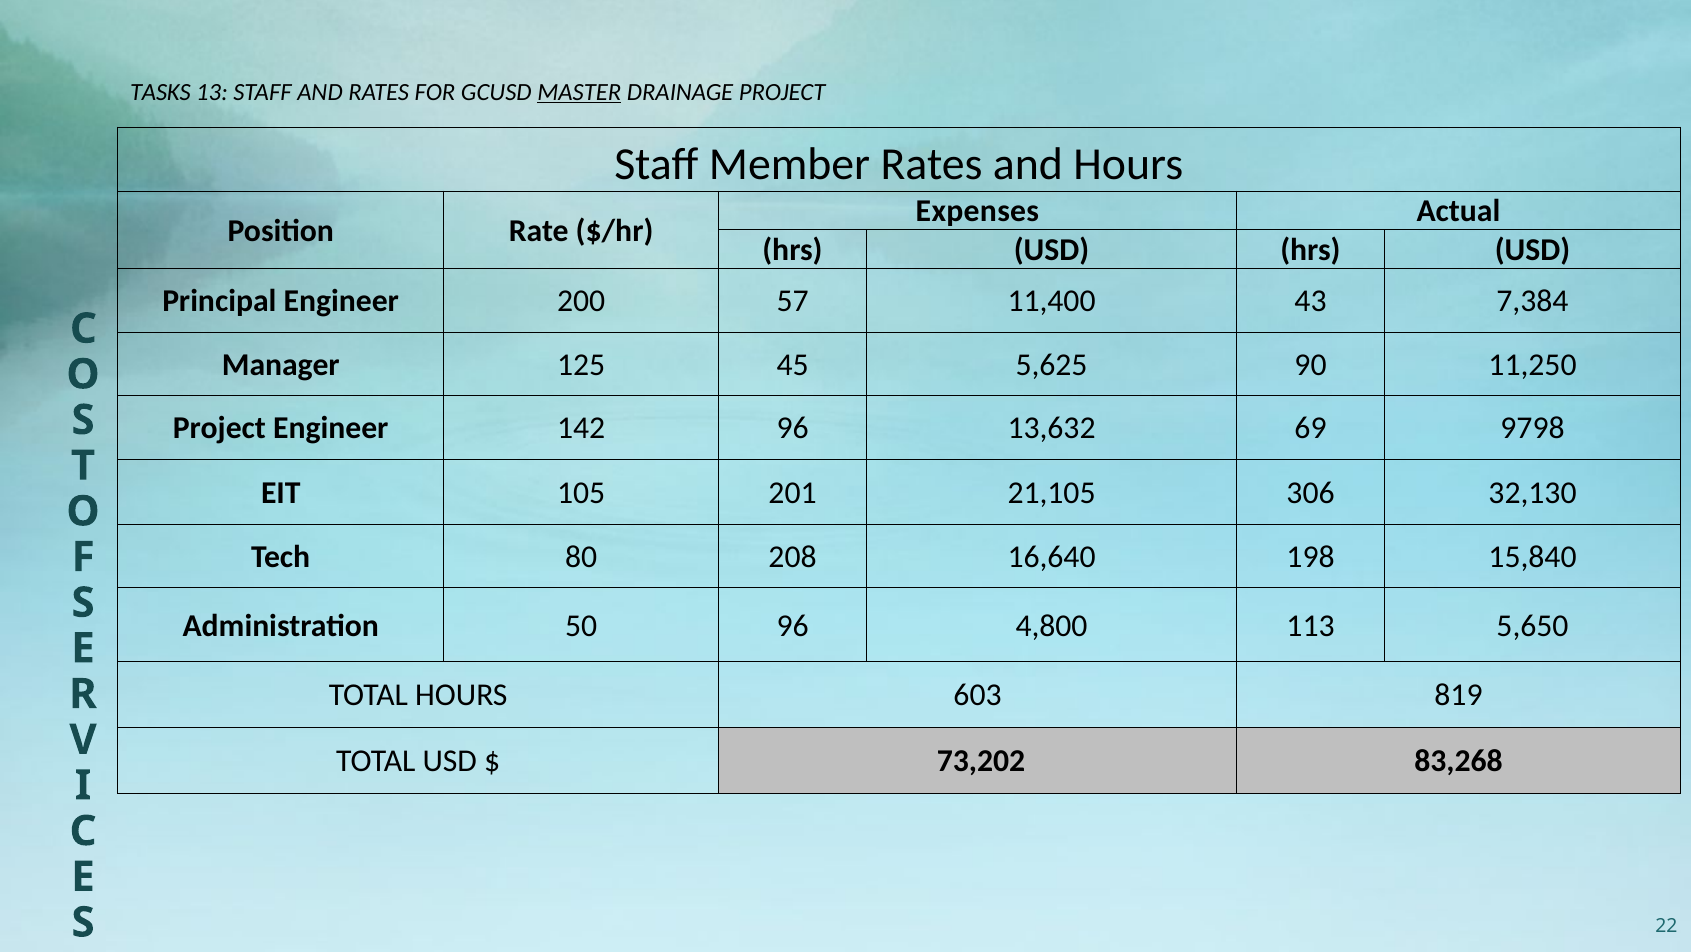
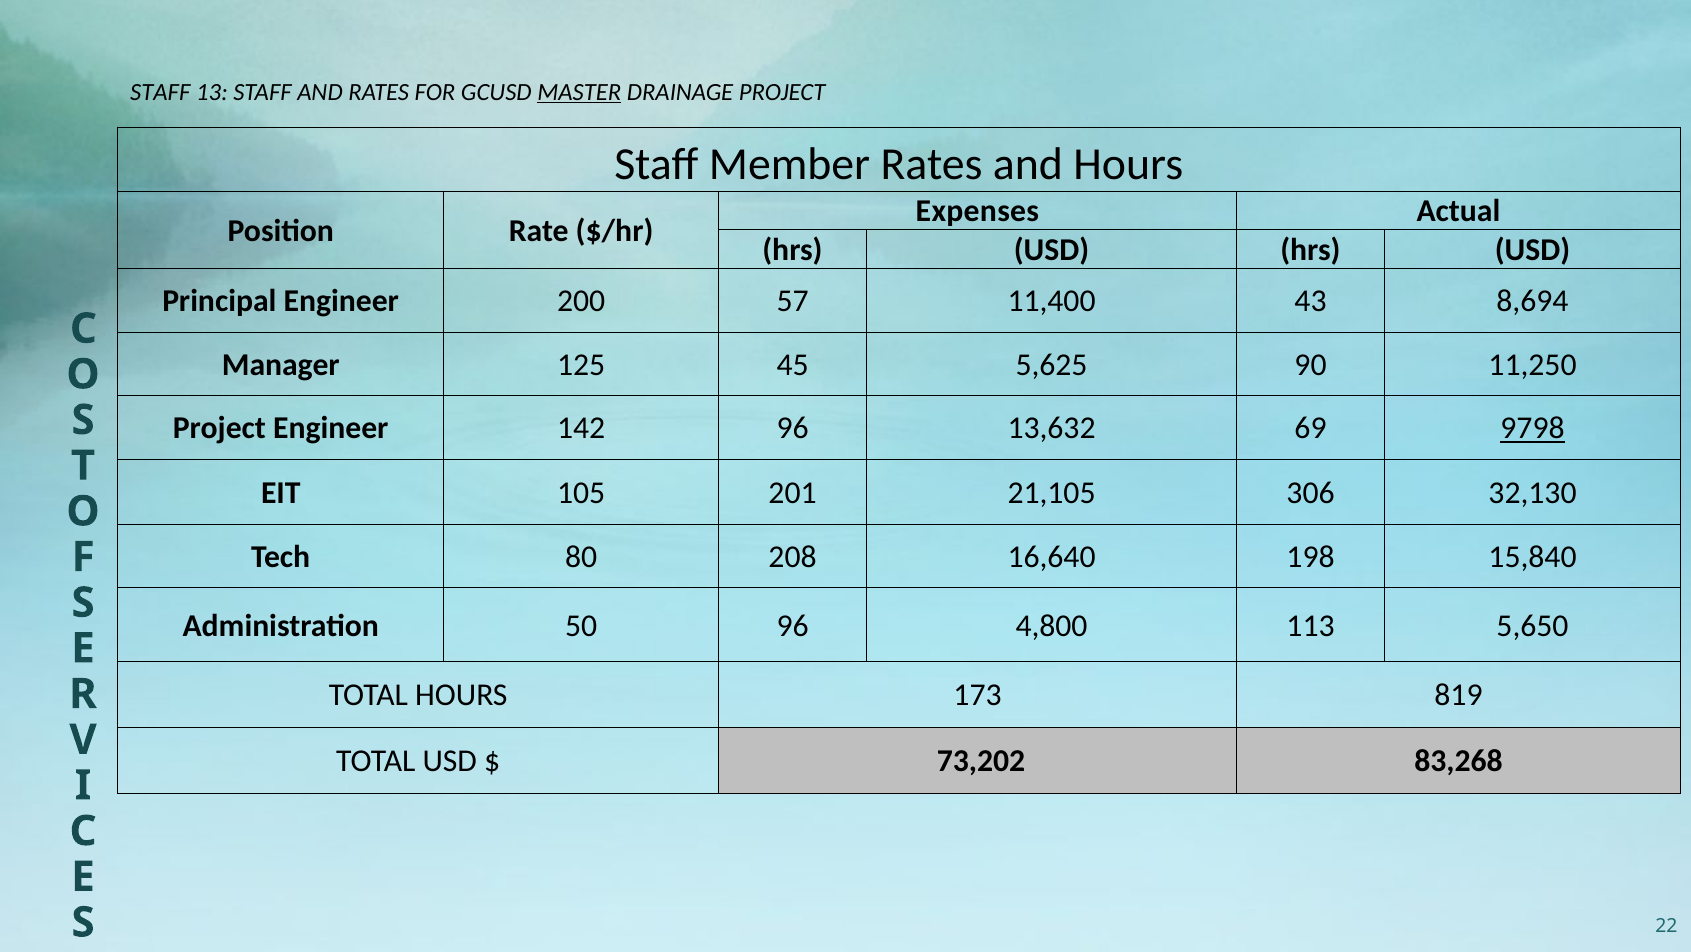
TASKS at (160, 92): TASKS -> STAFF
7,384: 7,384 -> 8,694
9798 underline: none -> present
603: 603 -> 173
